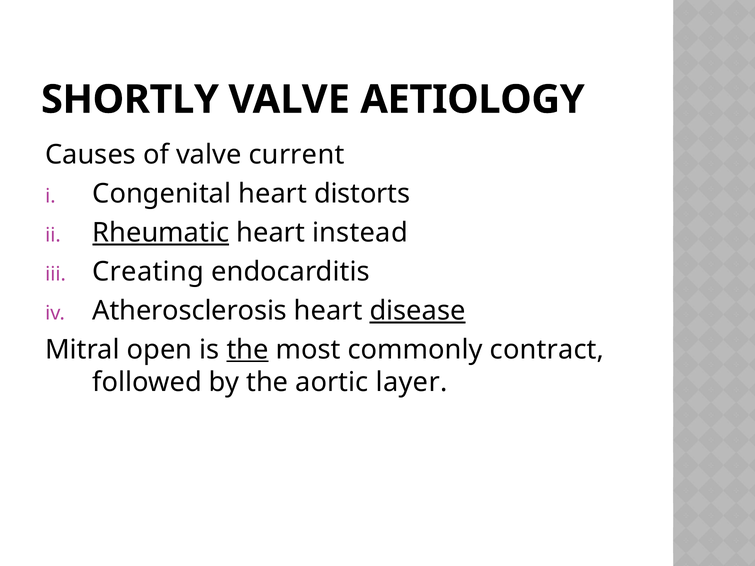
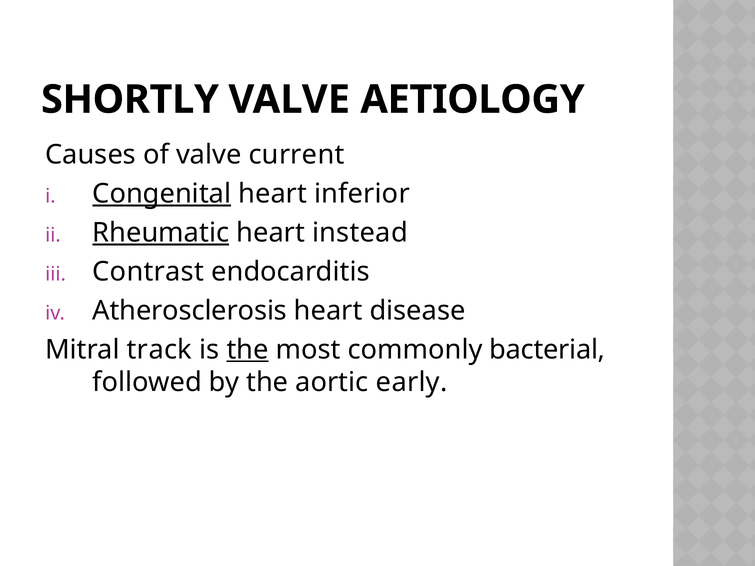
Congenital underline: none -> present
distorts: distorts -> inferior
Creating: Creating -> Contrast
disease underline: present -> none
open: open -> track
contract: contract -> bacterial
layer: layer -> early
